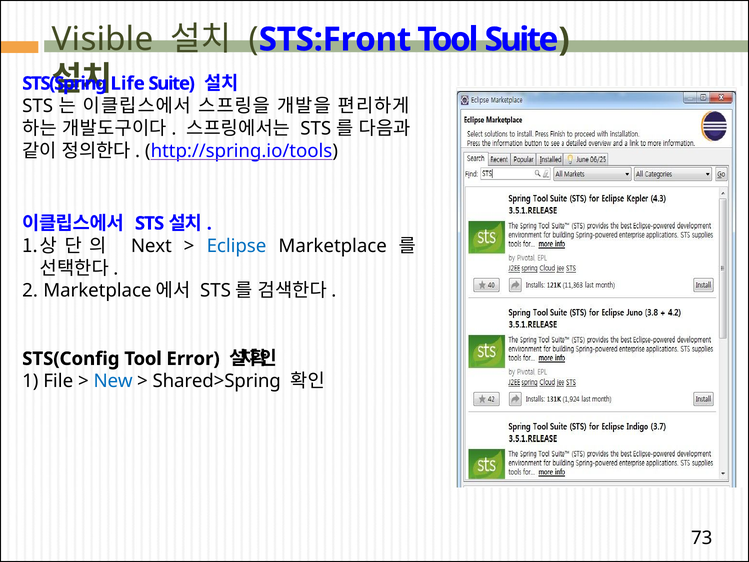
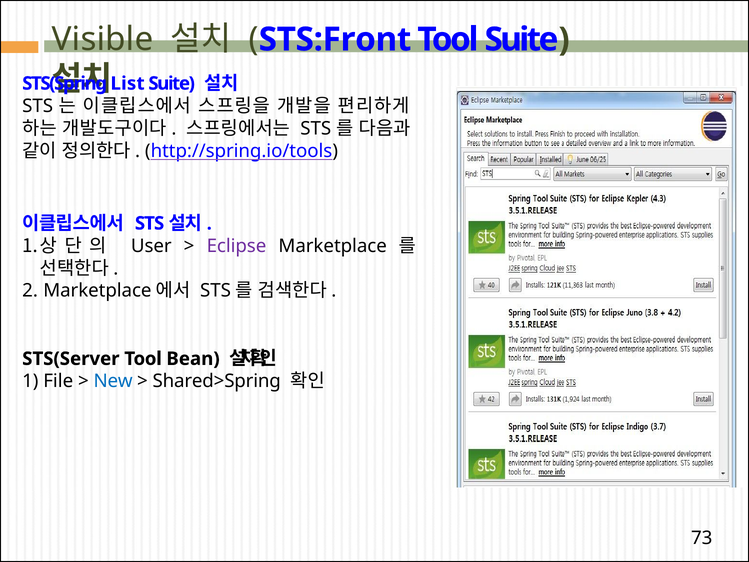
Life: Life -> List
Next: Next -> User
Eclipse colour: blue -> purple
STS(Config: STS(Config -> STS(Server
Error: Error -> Bean
